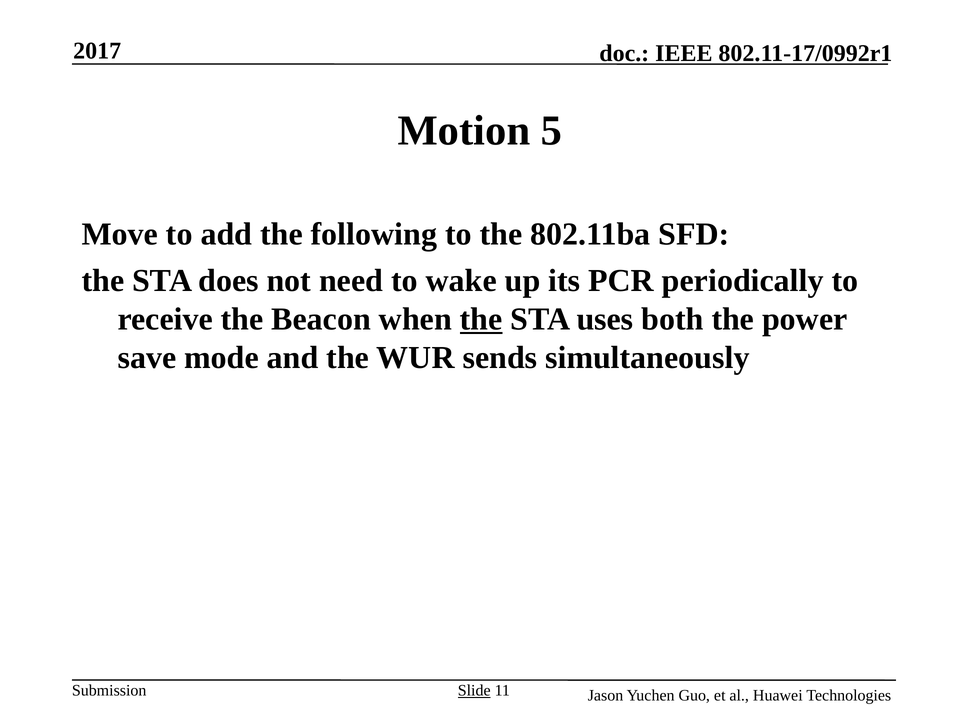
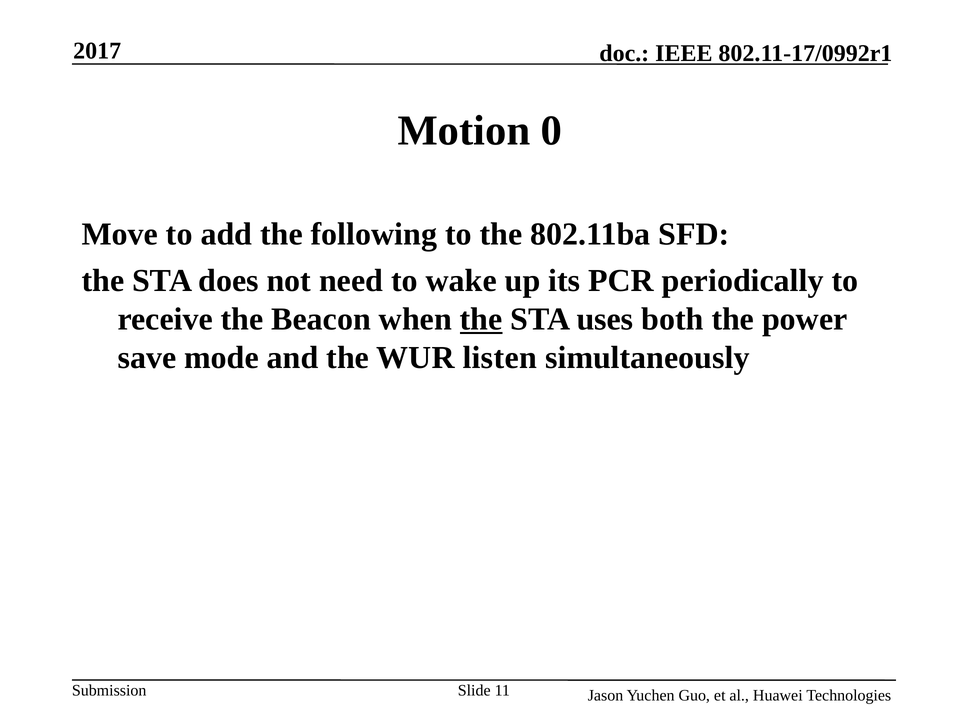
5: 5 -> 0
sends: sends -> listen
Slide underline: present -> none
